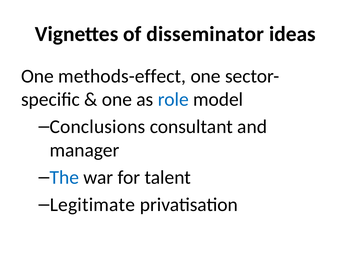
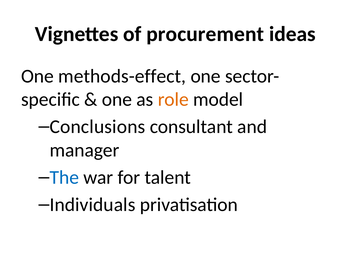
disseminator: disseminator -> procurement
role colour: blue -> orange
Legitimate: Legitimate -> Individuals
